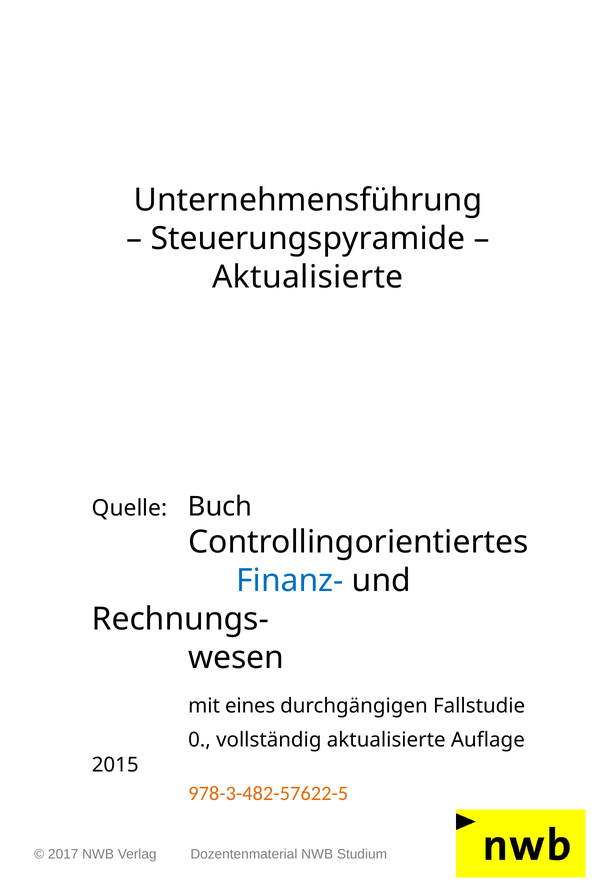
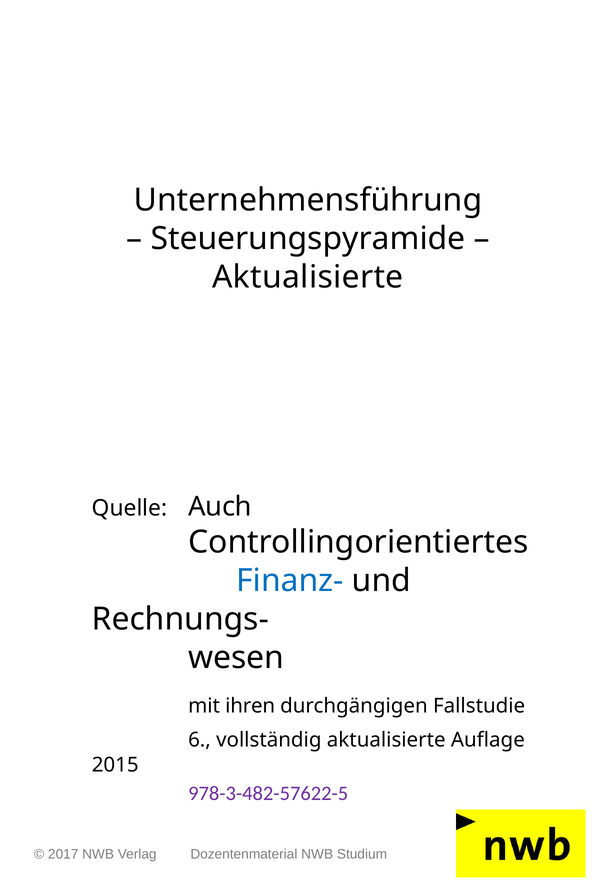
Buch: Buch -> Auch
eines: eines -> ihren
0: 0 -> 6
978-3-482-57622-5 colour: orange -> purple
